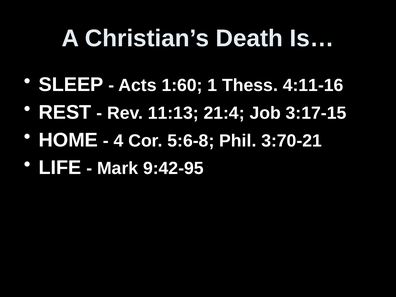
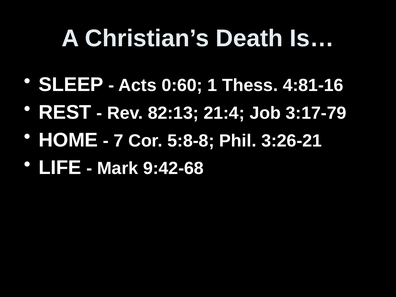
1:60: 1:60 -> 0:60
4:11-16: 4:11-16 -> 4:81-16
11:13: 11:13 -> 82:13
3:17-15: 3:17-15 -> 3:17-79
4: 4 -> 7
5:6-8: 5:6-8 -> 5:8-8
3:70-21: 3:70-21 -> 3:26-21
9:42-95: 9:42-95 -> 9:42-68
